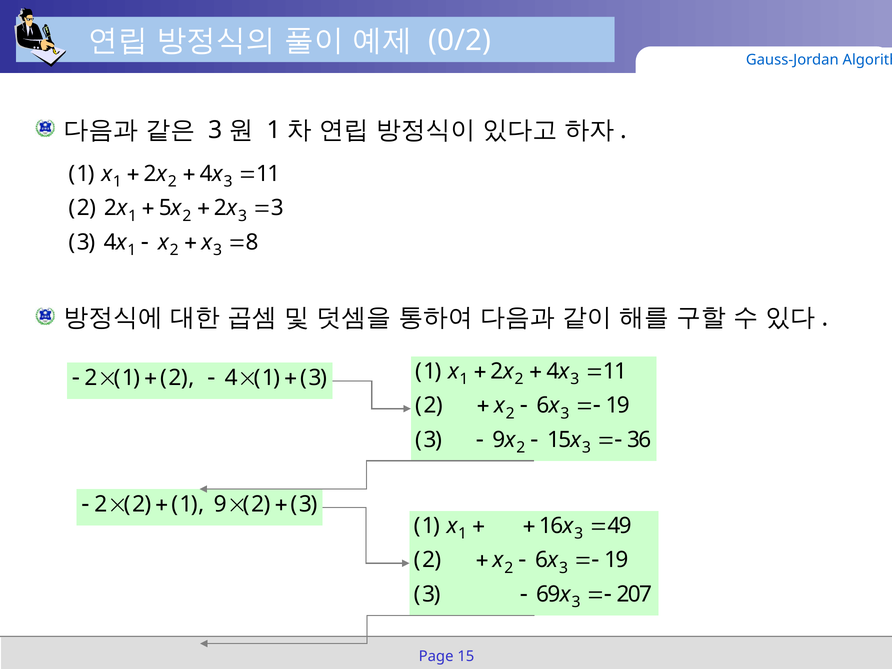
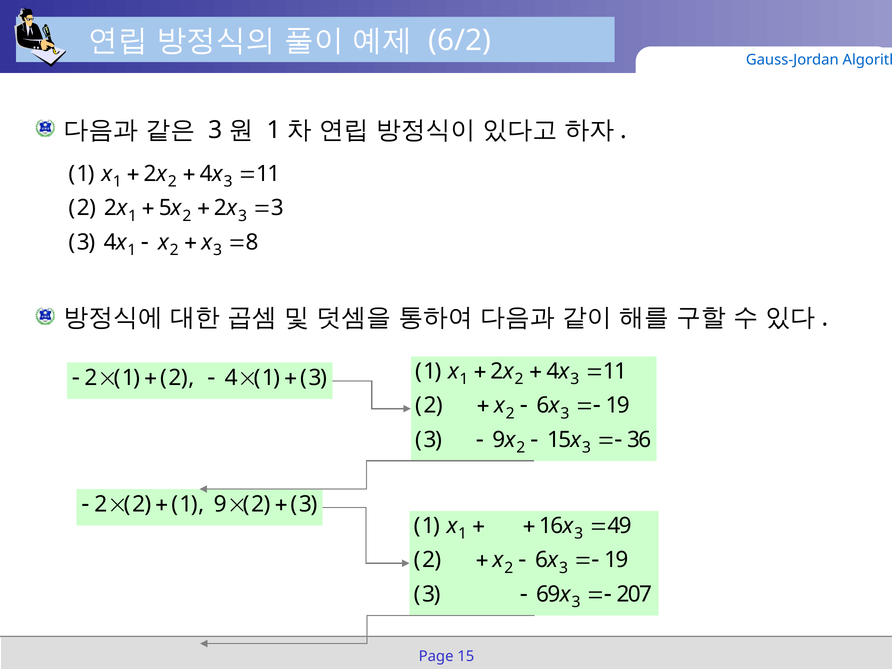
0/2: 0/2 -> 6/2
